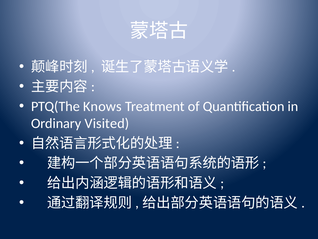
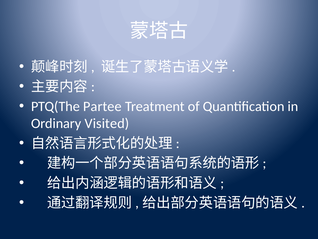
Knows: Knows -> Partee
